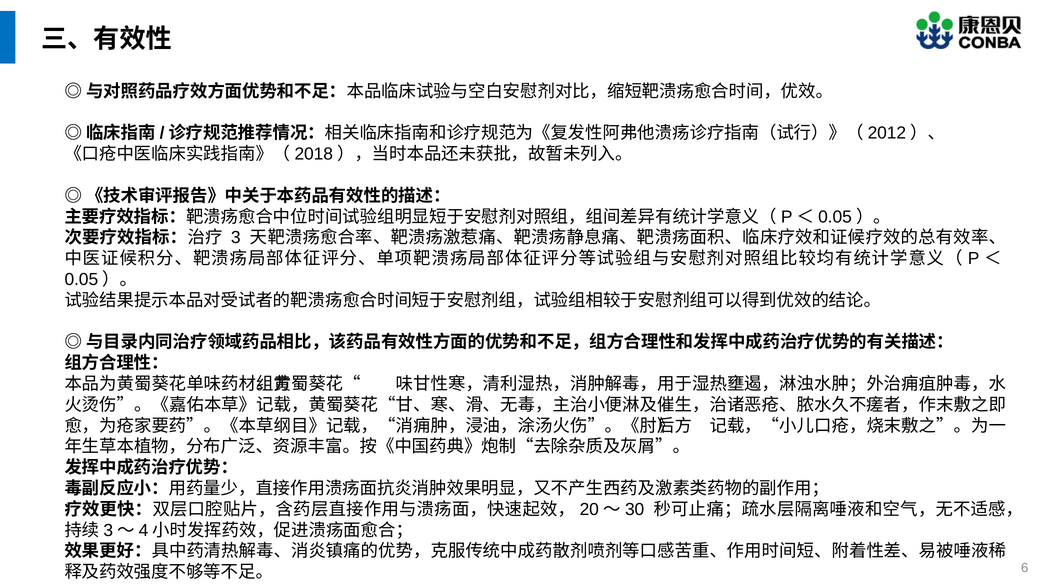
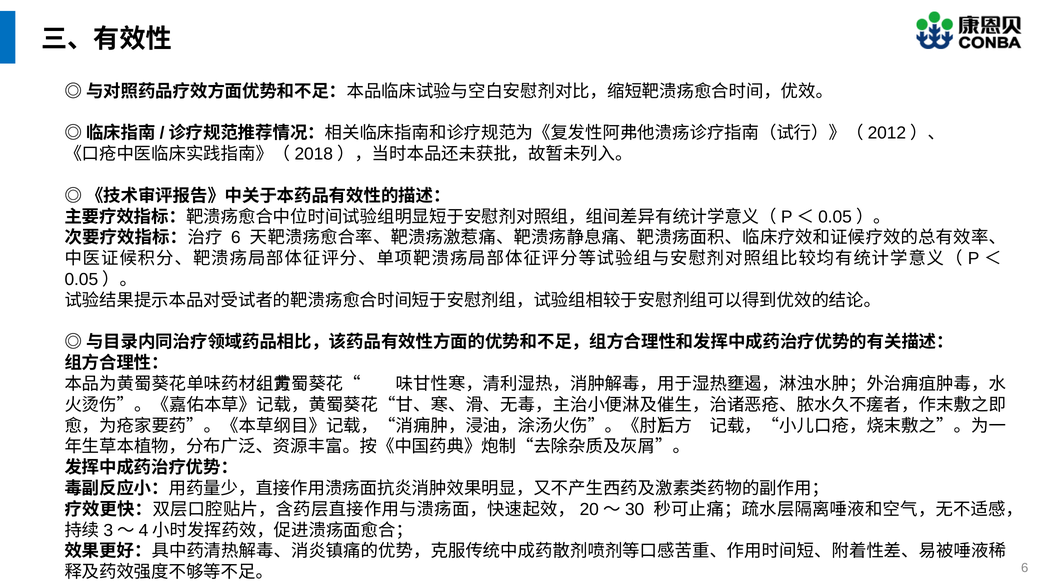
3 at (236, 238): 3 -> 6
